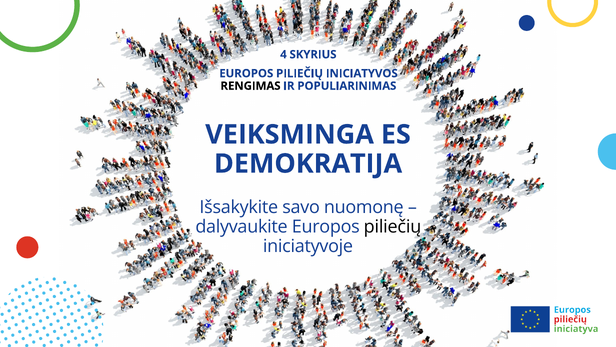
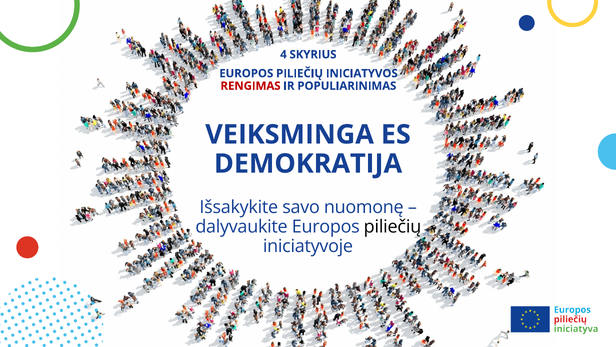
RENGIMAS colour: black -> red
